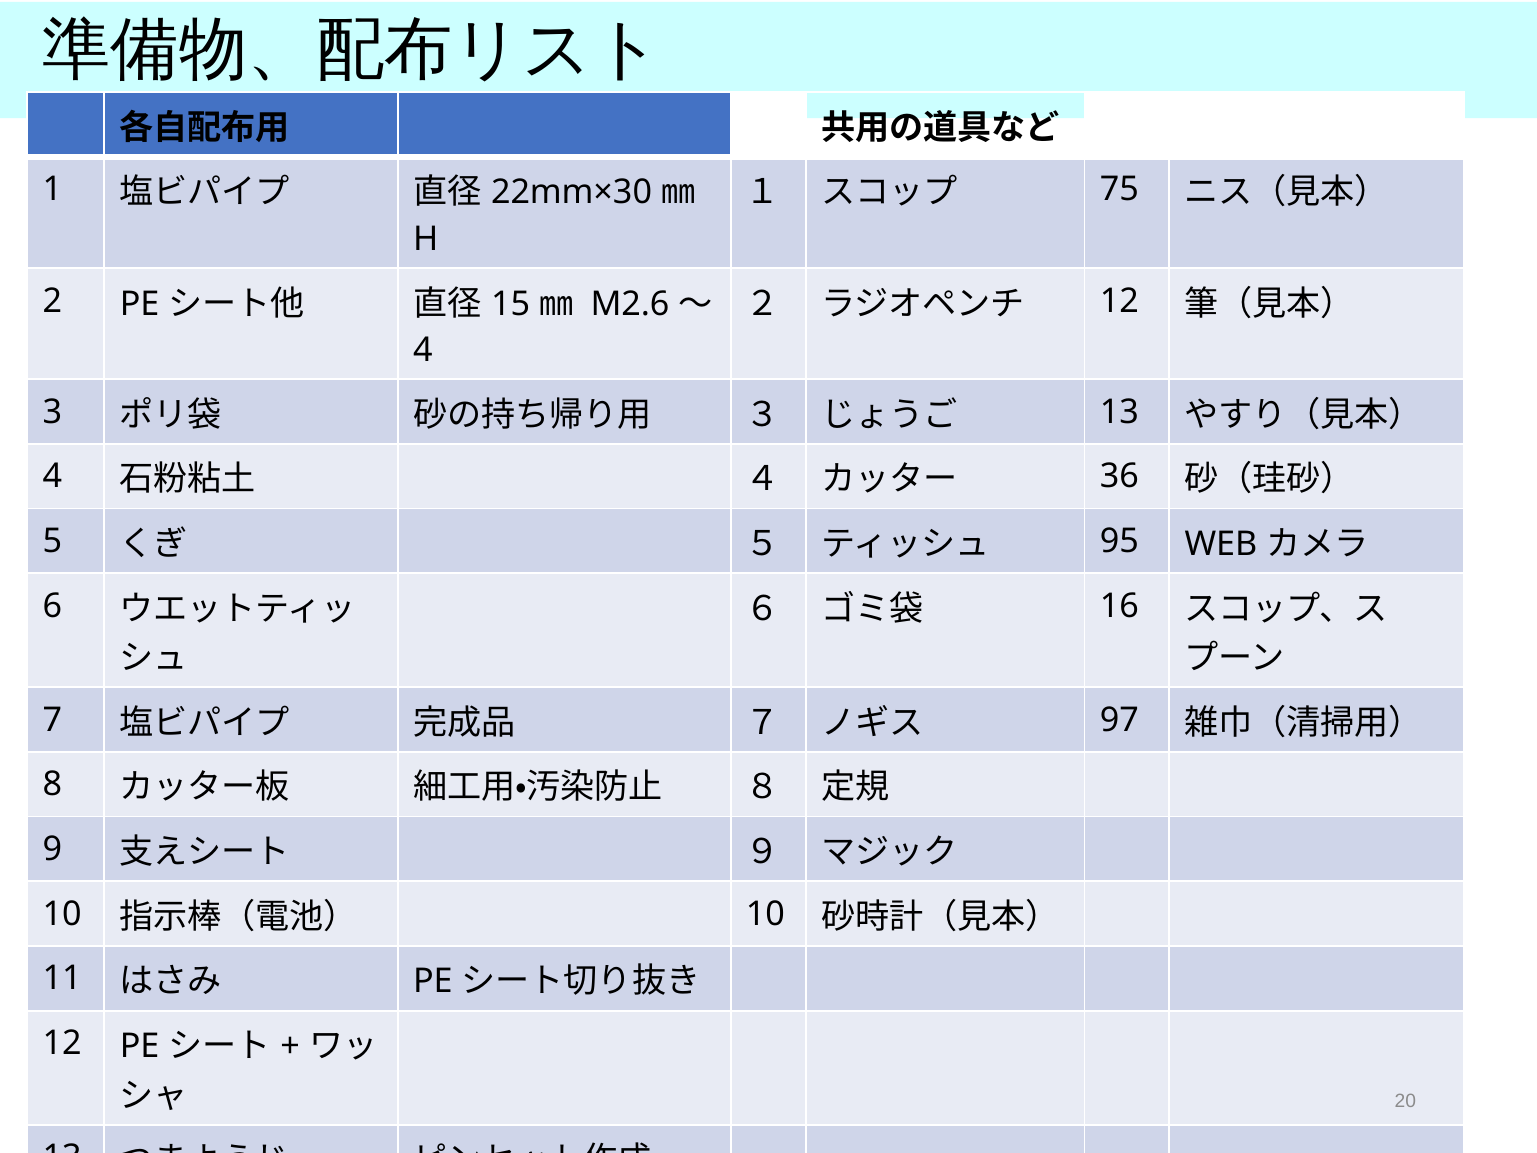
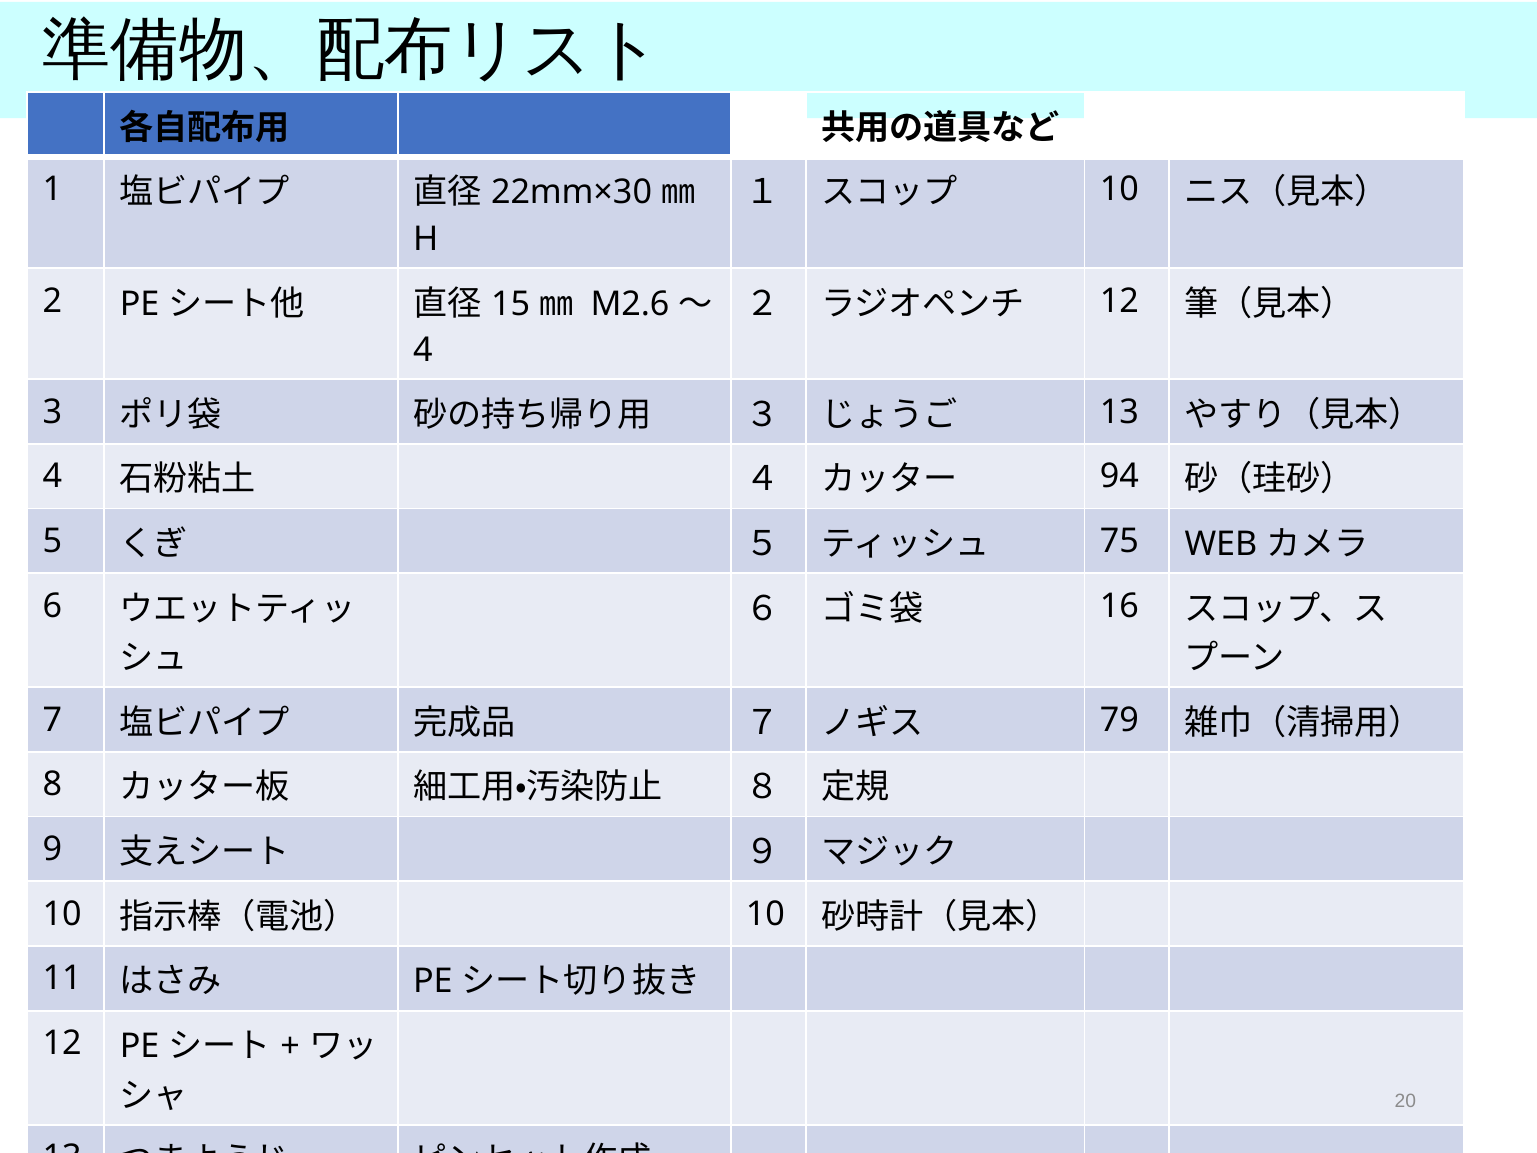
75 at (1119, 189): 75 -> 10
36: 36 -> 94
95: 95 -> 75
97: 97 -> 79
